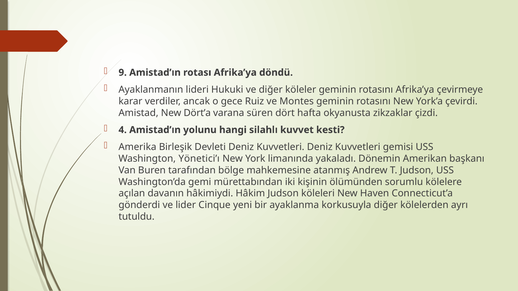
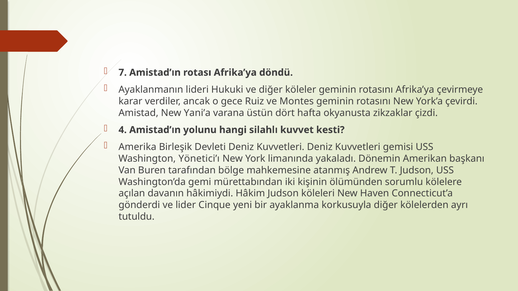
9: 9 -> 7
Dört’a: Dört’a -> Yani’a
süren: süren -> üstün
